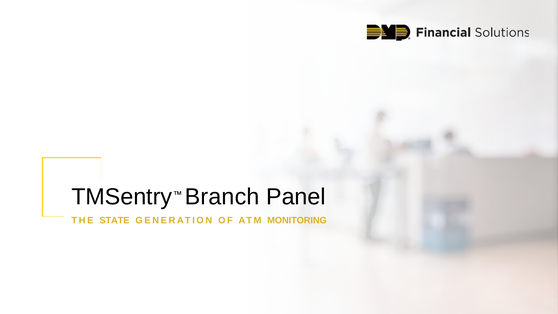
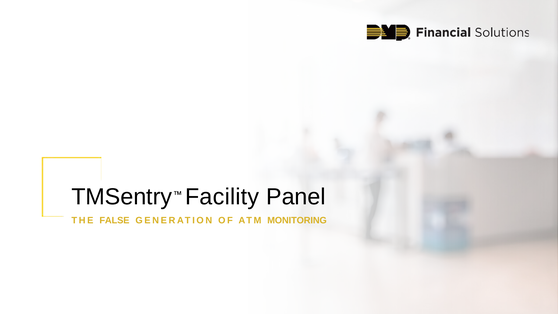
Branch: Branch -> Facility
STATE: STATE -> FALSE
